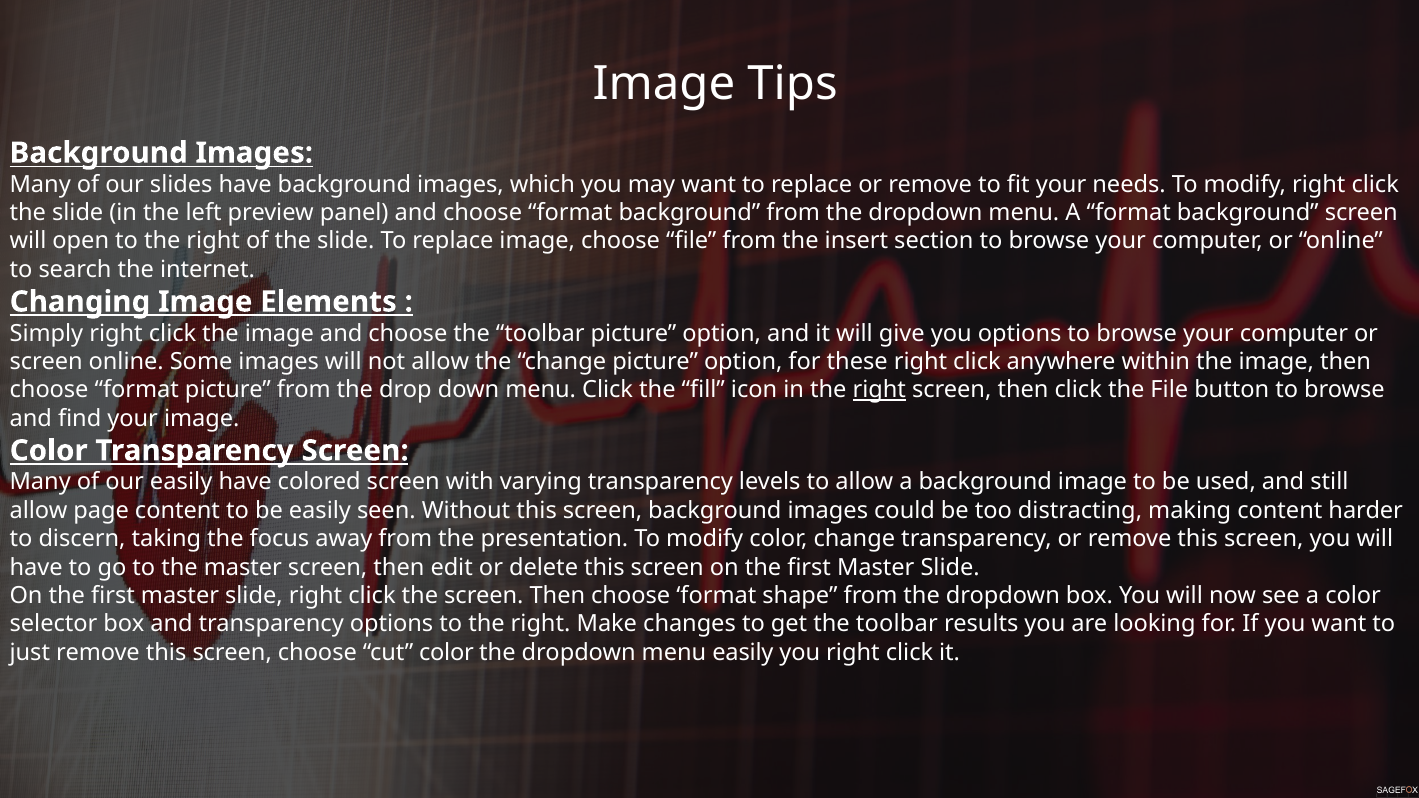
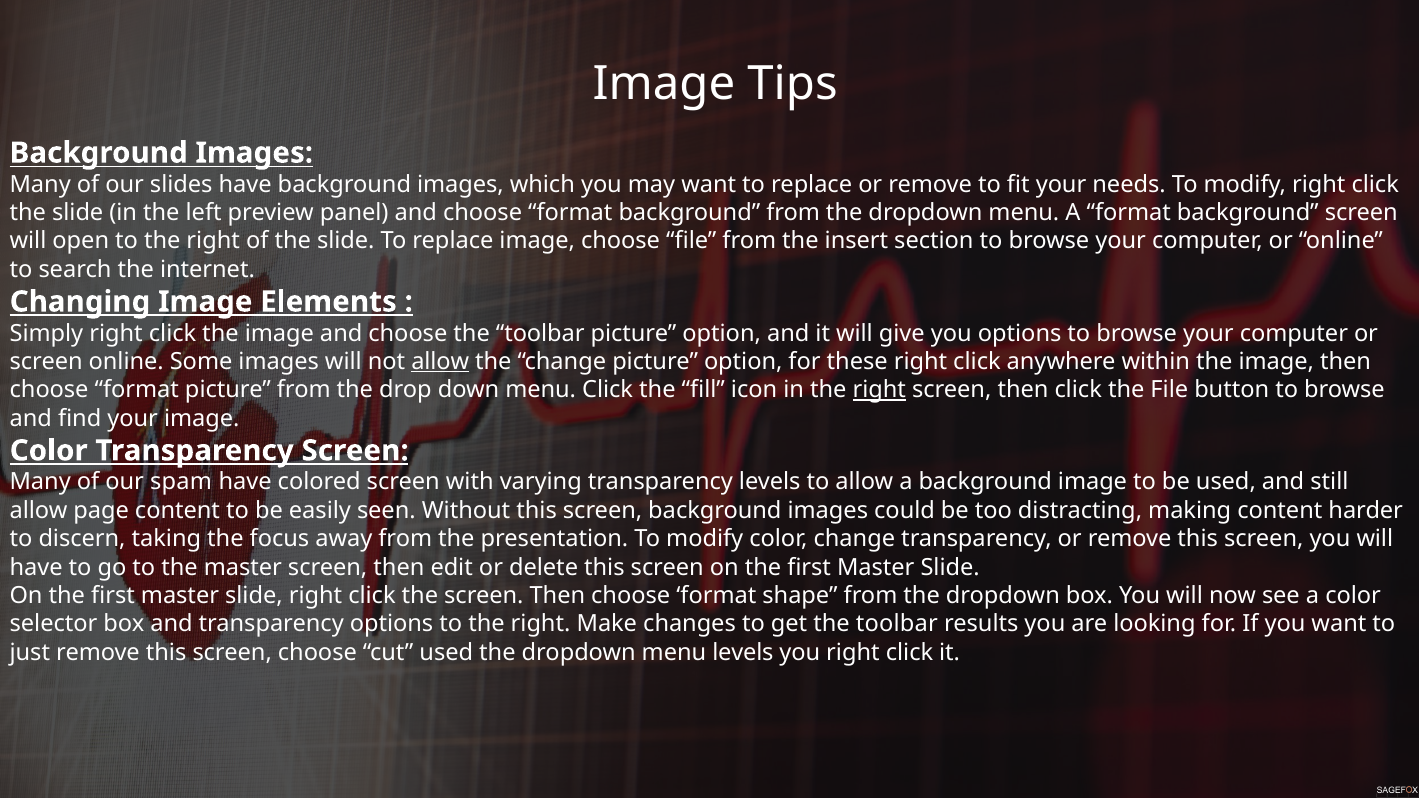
allow at (440, 362) underline: none -> present
our easily: easily -> spam
cut color: color -> used
menu easily: easily -> levels
